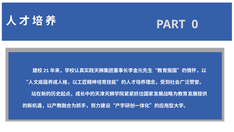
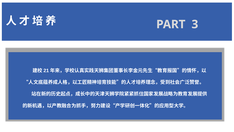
0: 0 -> 3
